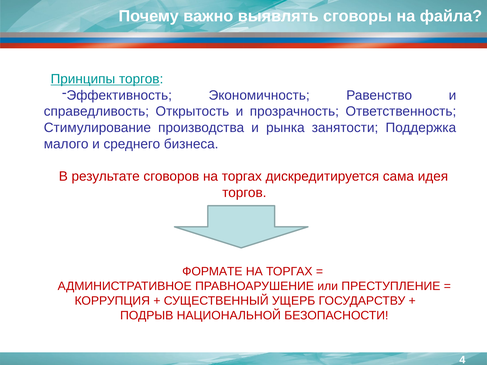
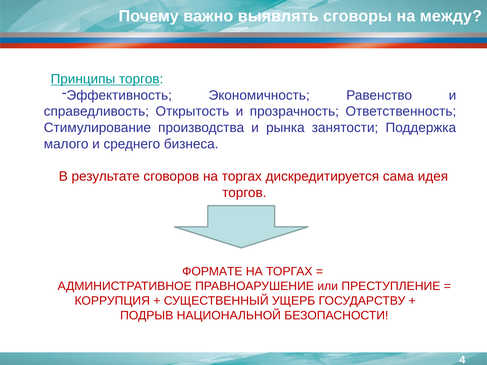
файла: файла -> между
